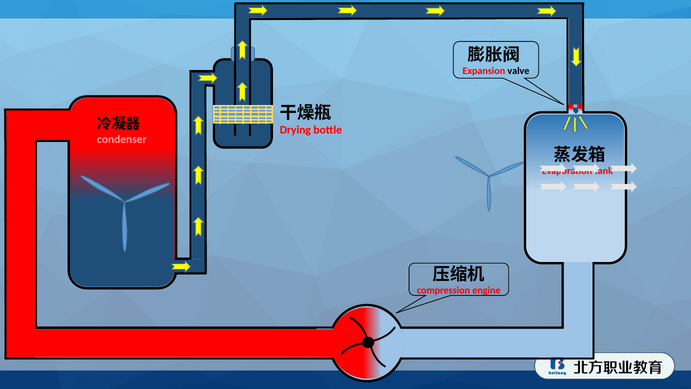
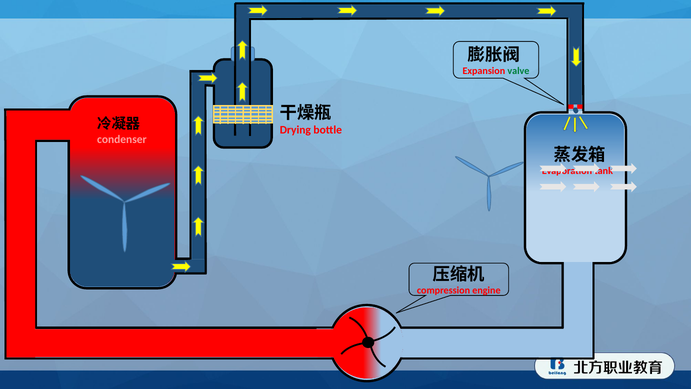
valve colour: black -> green
